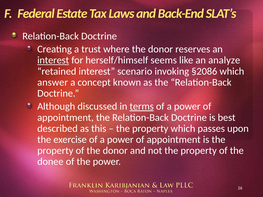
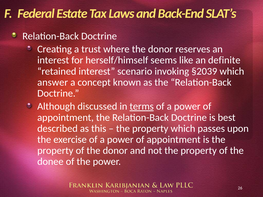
interest at (53, 60) underline: present -> none
analyze: analyze -> definite
§2086: §2086 -> §2039
